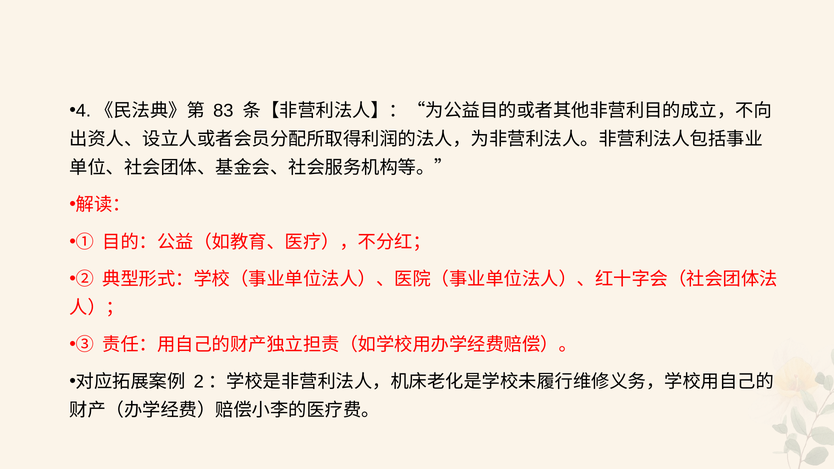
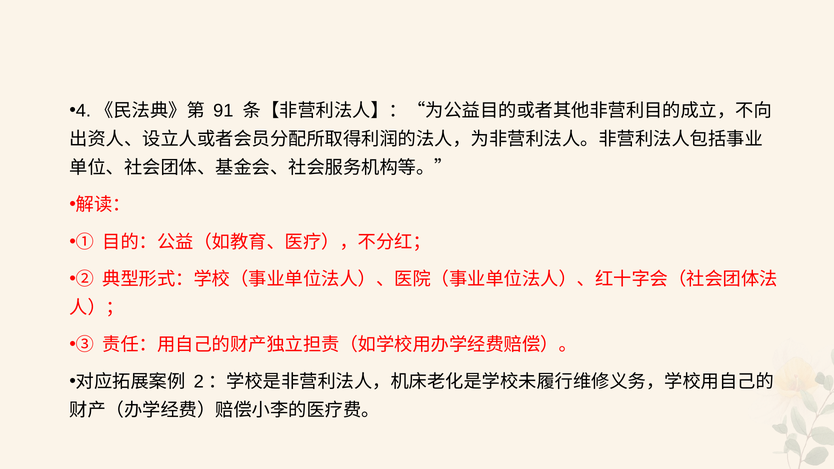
83: 83 -> 91
